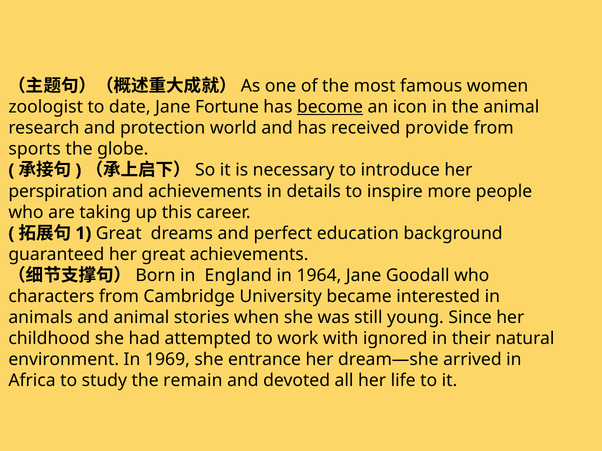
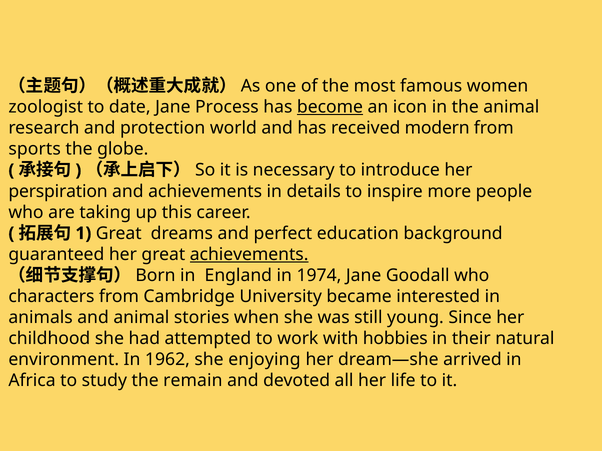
Fortune: Fortune -> Process
provide: provide -> modern
achievements at (249, 255) underline: none -> present
1964: 1964 -> 1974
ignored: ignored -> hobbies
1969: 1969 -> 1962
entrance: entrance -> enjoying
